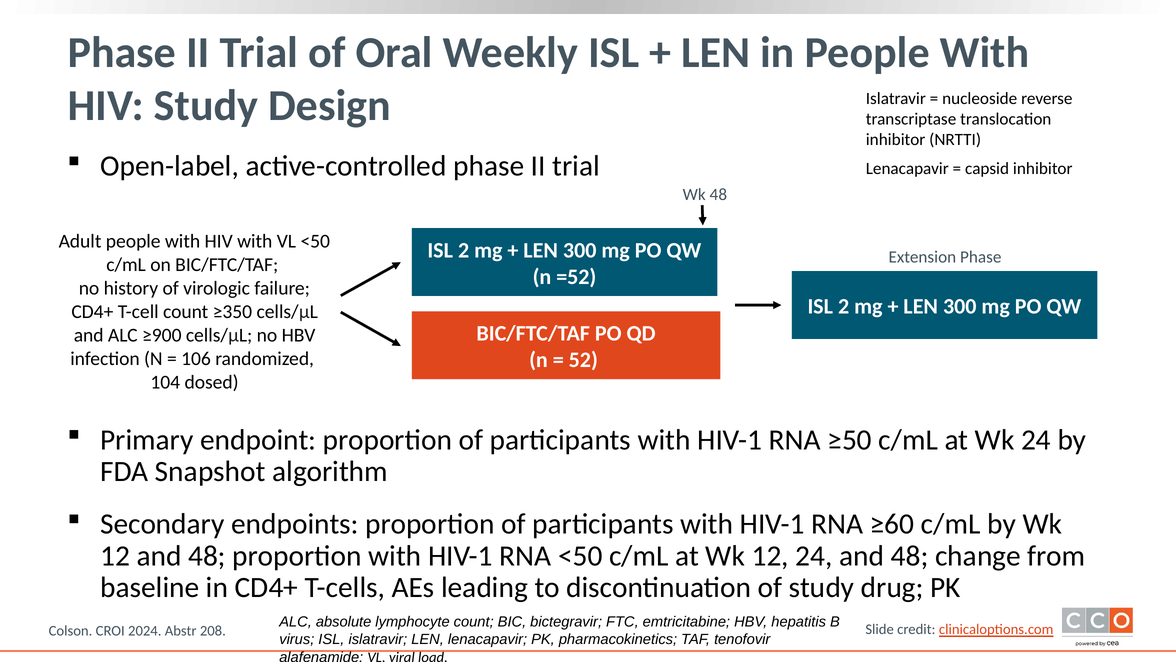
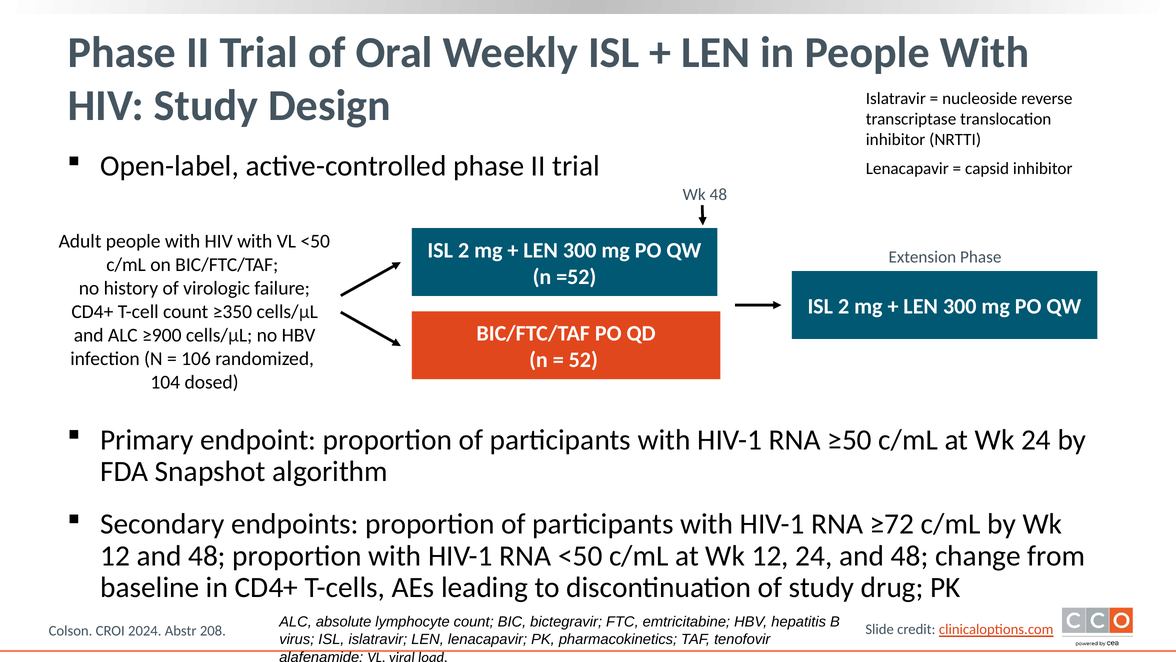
≥60: ≥60 -> ≥72
